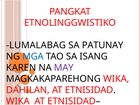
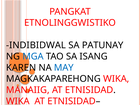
LUMALABAG: LUMALABAG -> INDIBIDWAL
MAY colour: purple -> blue
DAHILAN: DAHILAN -> MANAIIG
